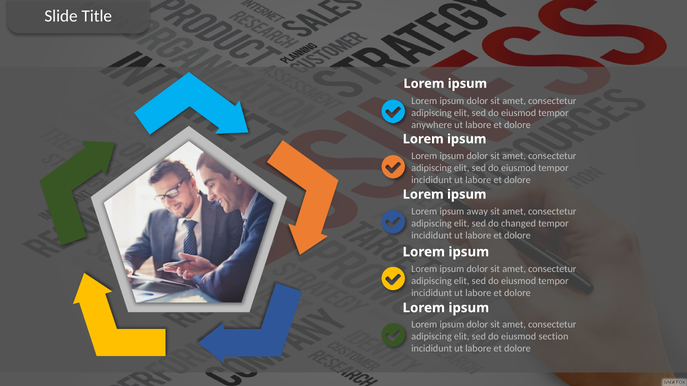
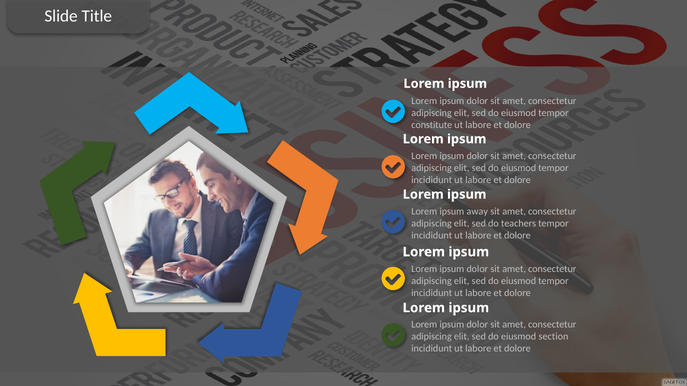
anywhere: anywhere -> constitute
changed: changed -> teachers
